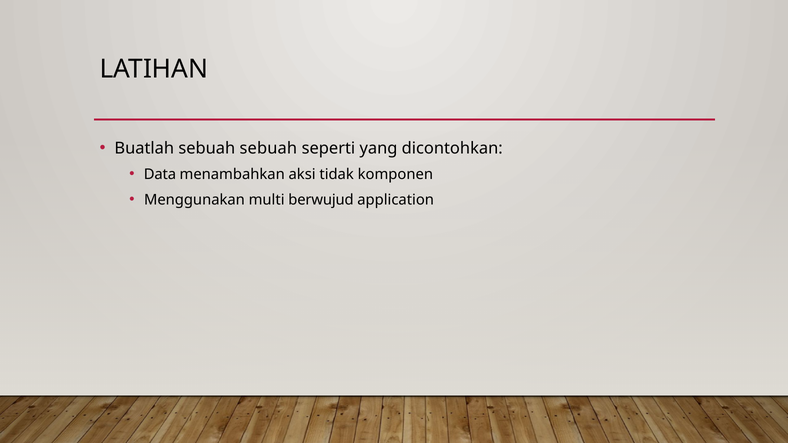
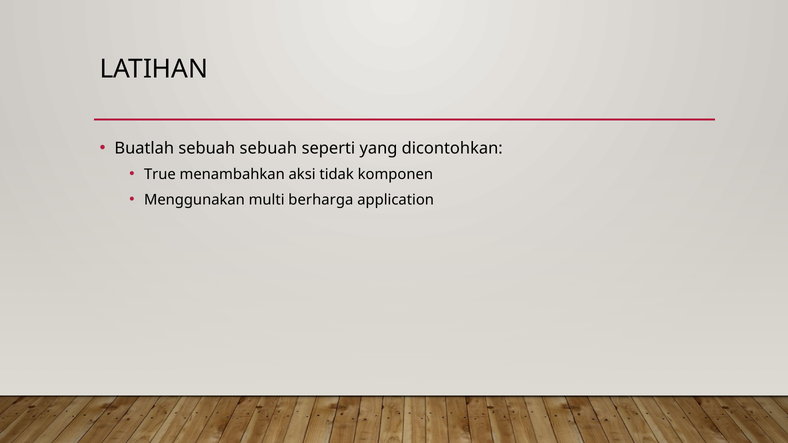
Data: Data -> True
berwujud: berwujud -> berharga
